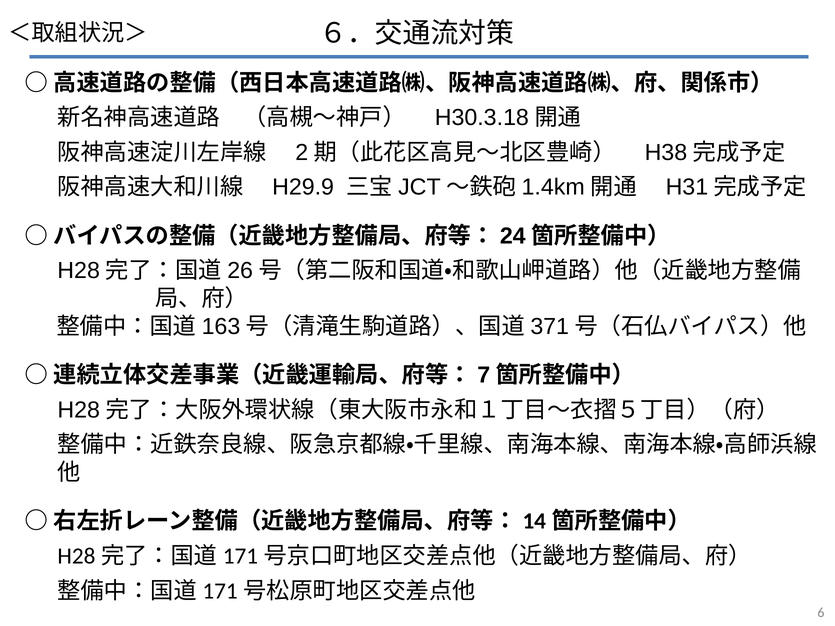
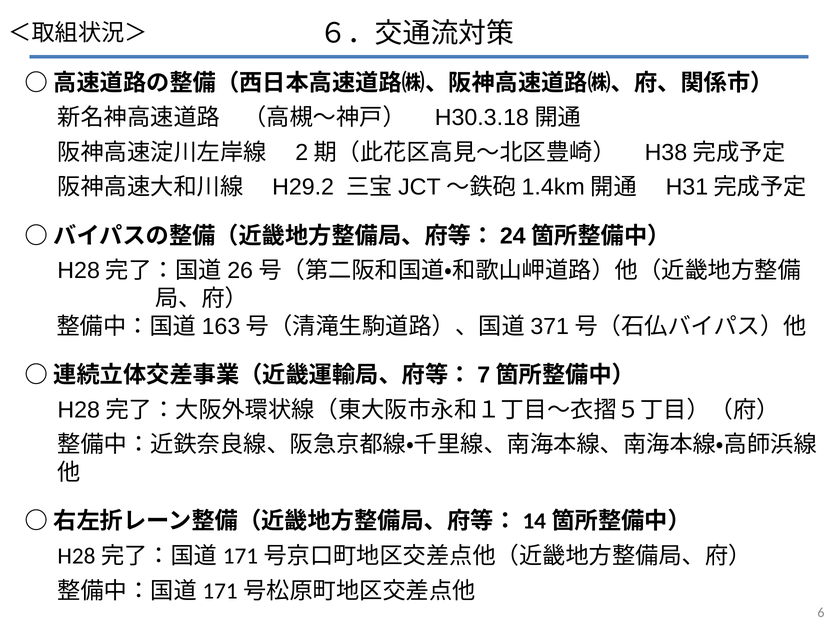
H29.9: H29.9 -> H29.2
